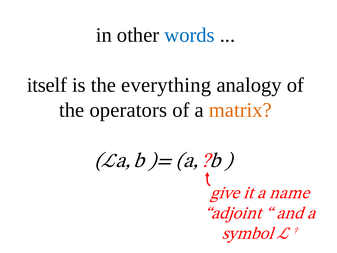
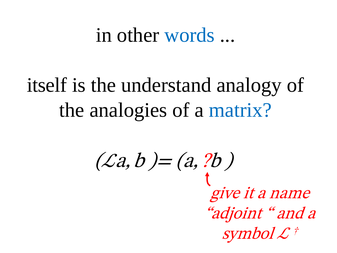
everything: everything -> understand
operators: operators -> analogies
matrix colour: orange -> blue
